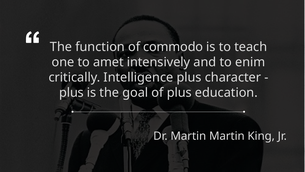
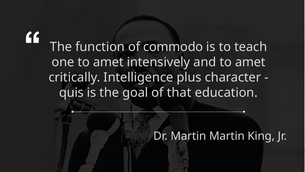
and to enim: enim -> amet
plus at (71, 92): plus -> quis
of plus: plus -> that
